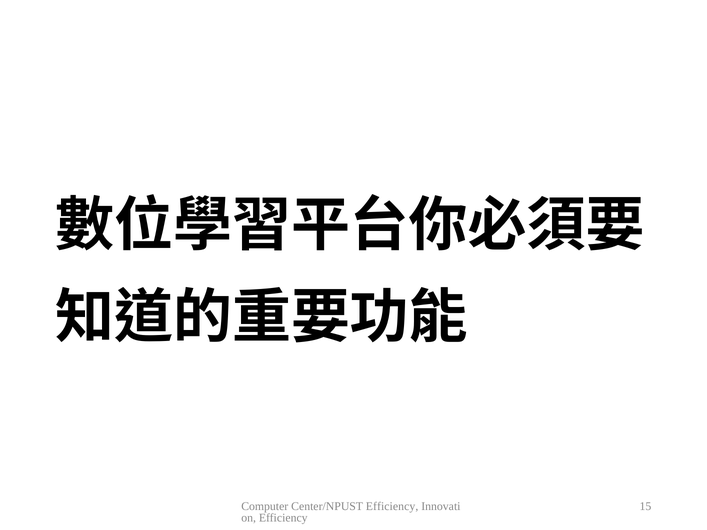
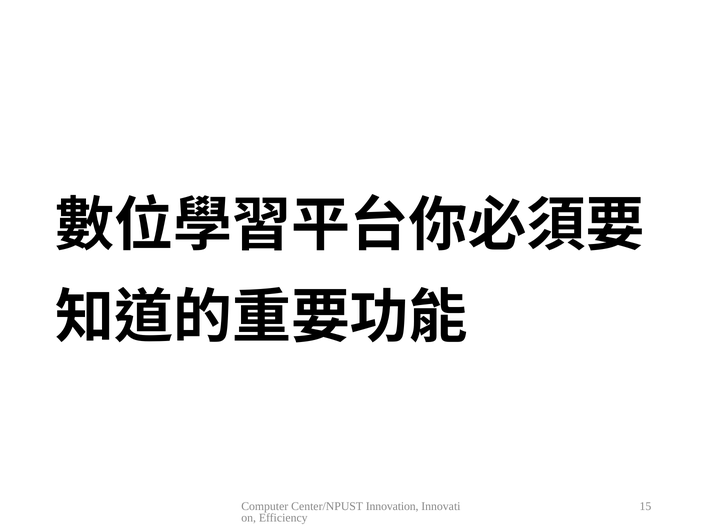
Center/NPUST Efficiency: Efficiency -> Innovation
